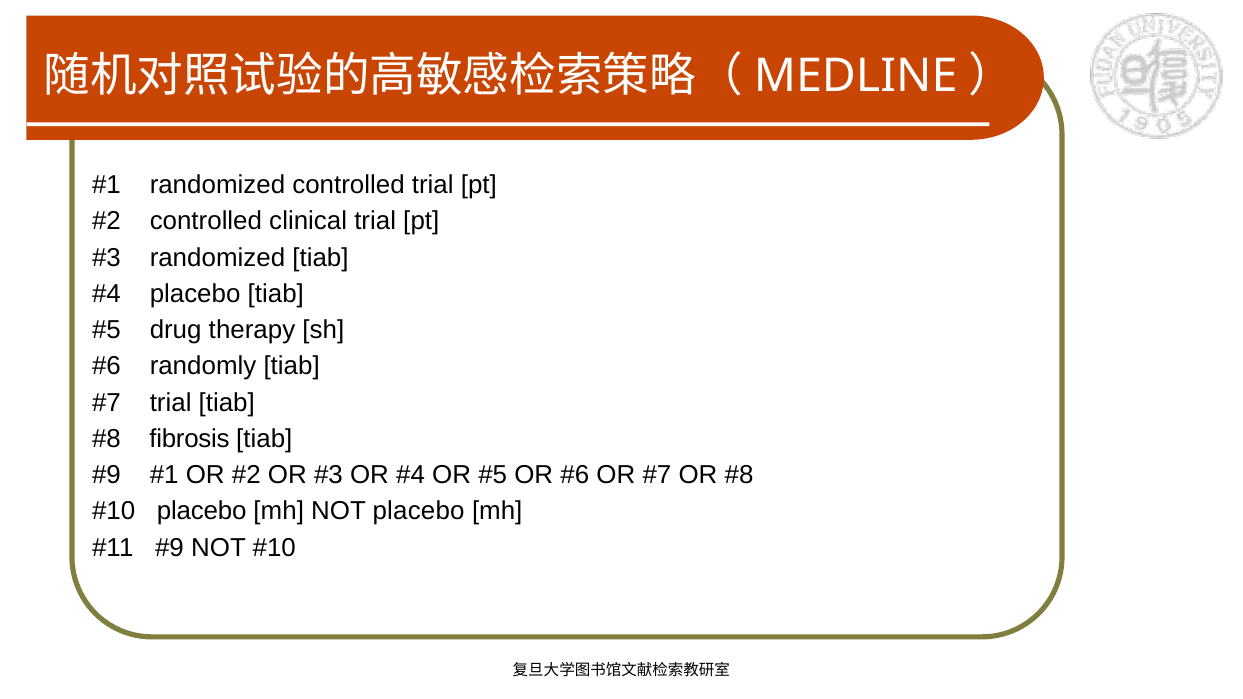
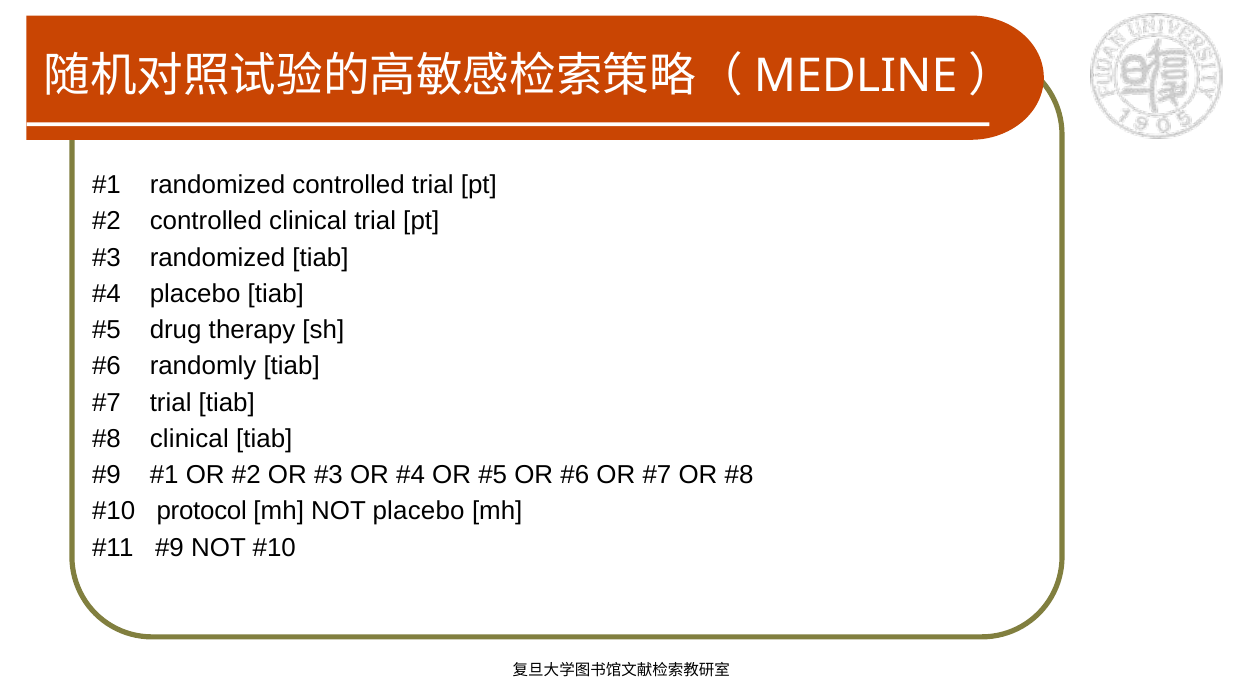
fibrosis at (189, 439): fibrosis -> clinical
placebo at (202, 512): placebo -> protocol
